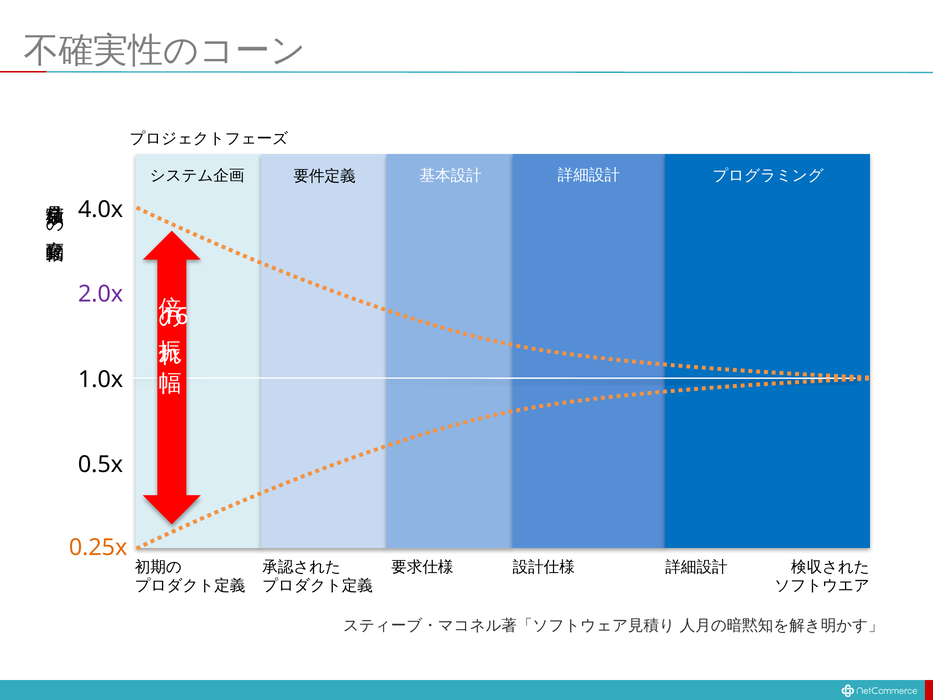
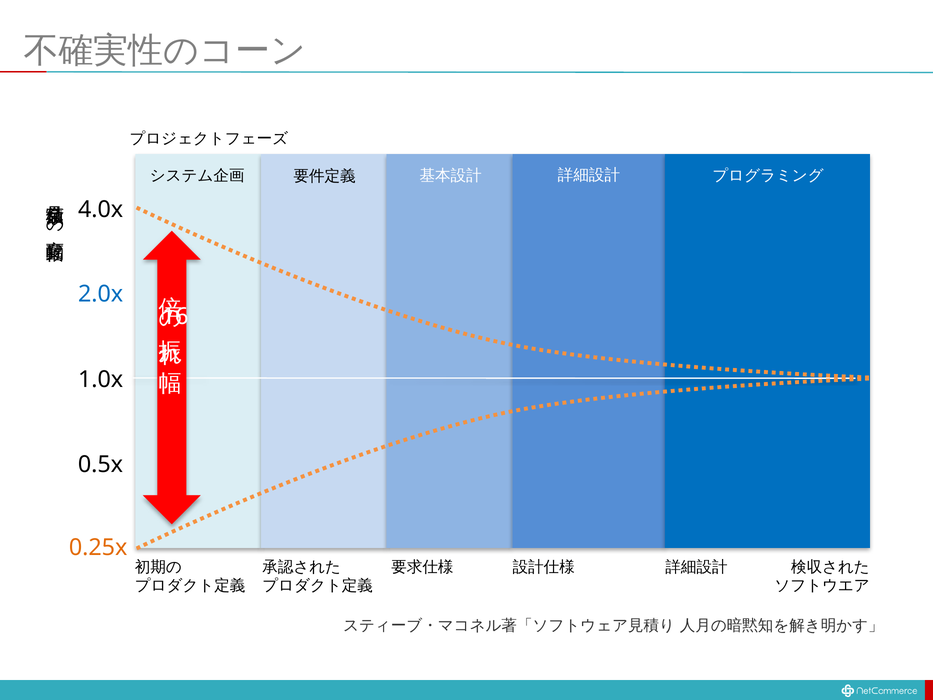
2.0x colour: purple -> blue
